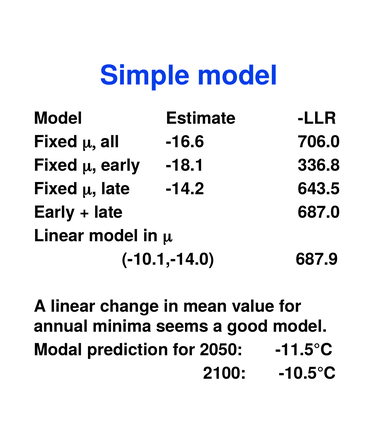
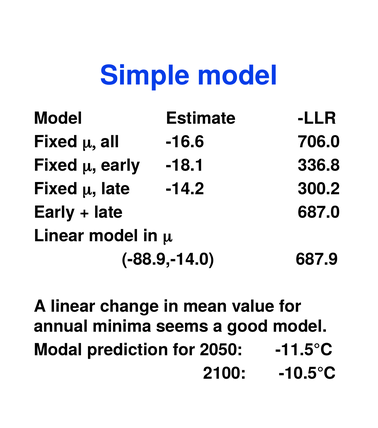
643.5: 643.5 -> 300.2
-10.1,-14.0: -10.1,-14.0 -> -88.9,-14.0
